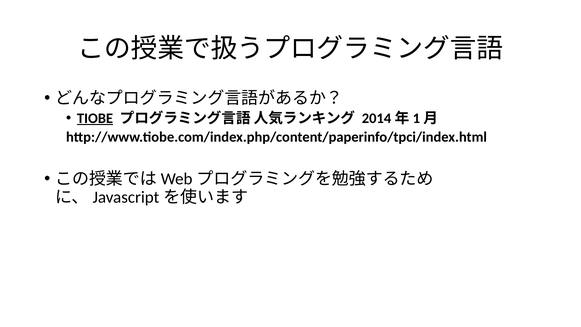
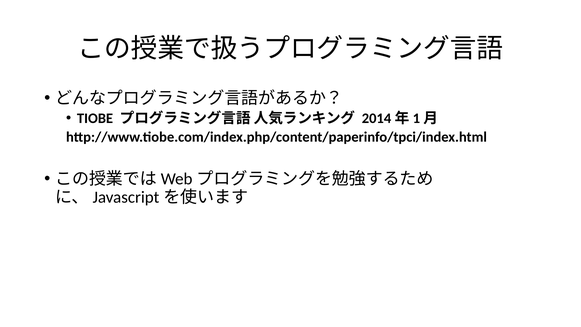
TIOBE underline: present -> none
